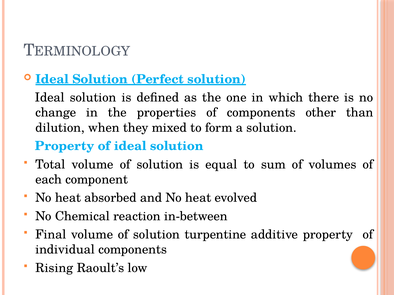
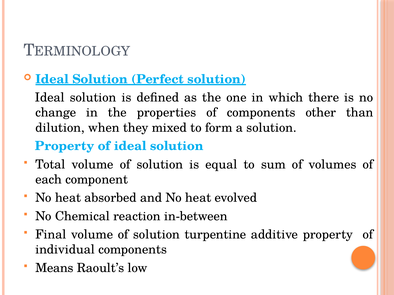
Rising: Rising -> Means
